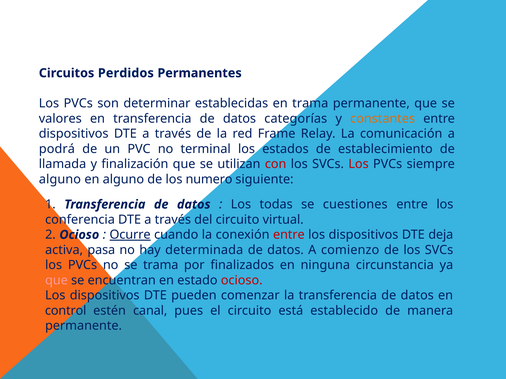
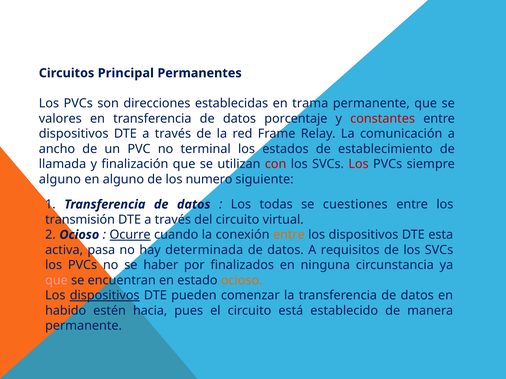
Perdidos: Perdidos -> Principal
determinar: determinar -> direcciones
categorías: categorías -> porcentaje
constantes colour: orange -> red
podrá: podrá -> ancho
conferencia: conferencia -> transmisión
entre at (289, 235) colour: red -> orange
deja: deja -> esta
comienzo: comienzo -> requisitos
se trama: trama -> haber
ocioso at (242, 281) colour: red -> orange
dispositivos at (105, 296) underline: none -> present
control: control -> habido
canal: canal -> hacia
